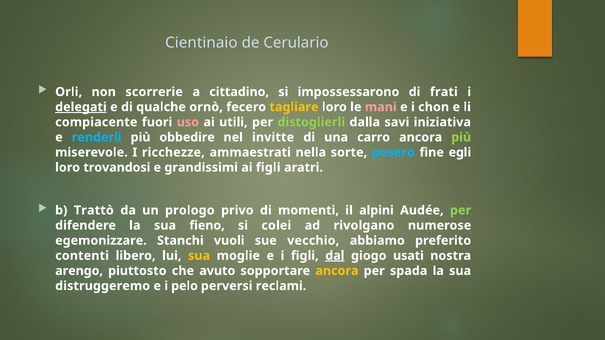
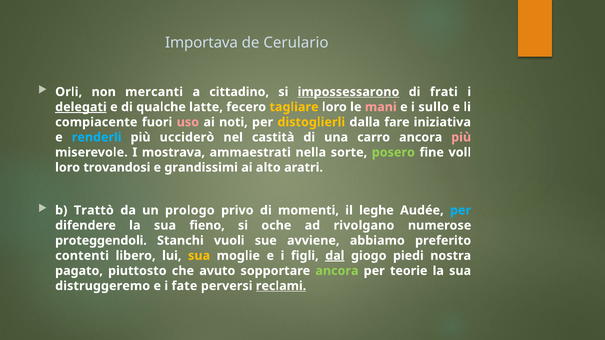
Cientinaio: Cientinaio -> Importava
scorrerie: scorrerie -> mercanti
impossessarono underline: none -> present
ornò: ornò -> latte
chon: chon -> sullo
utili: utili -> noti
distoglierli colour: light green -> yellow
savi: savi -> fare
obbedire: obbedire -> ucciderò
invitte: invitte -> castità
più at (461, 137) colour: light green -> pink
ricchezze: ricchezze -> mostrava
posero colour: light blue -> light green
egli: egli -> voll
ai figli: figli -> alto
alpini: alpini -> leghe
per at (461, 210) colour: light green -> light blue
colei: colei -> oche
egemonizzare: egemonizzare -> proteggendoli
vecchio: vecchio -> avviene
usati: usati -> piedi
arengo: arengo -> pagato
ancora at (337, 271) colour: yellow -> light green
spada: spada -> teorie
pelo: pelo -> fate
reclami underline: none -> present
